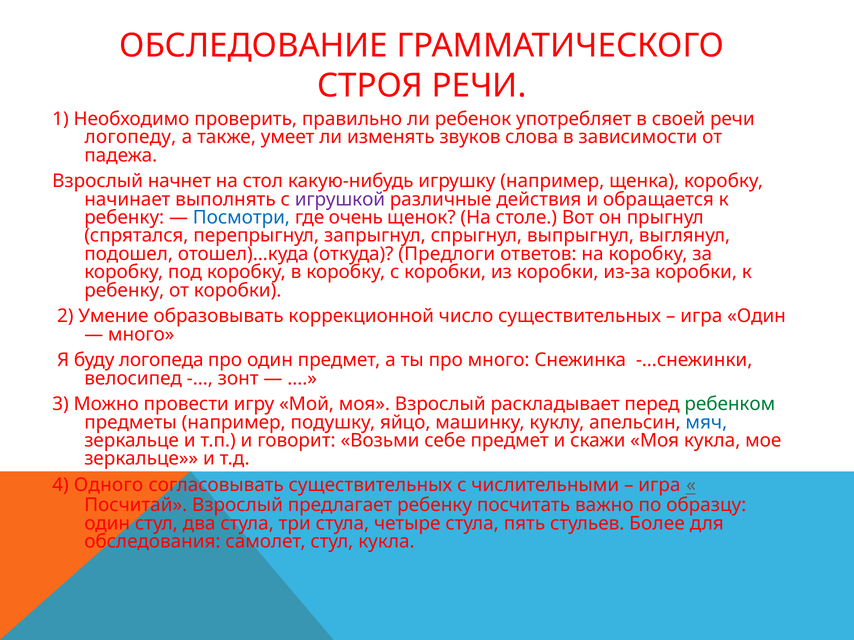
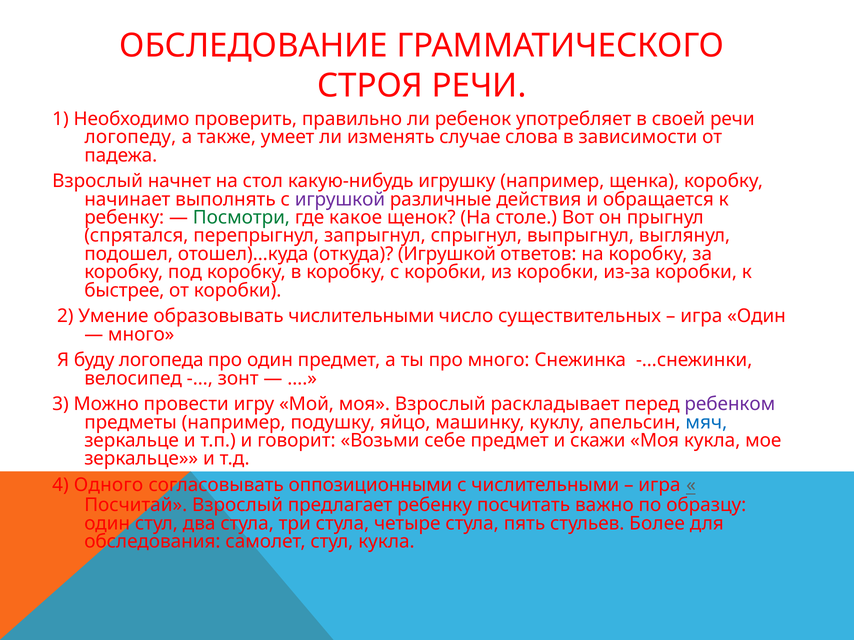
звуков: звуков -> случае
Посмотри colour: blue -> green
очень: очень -> какое
откуда Предлоги: Предлоги -> Игрушкой
ребенку at (124, 291): ребенку -> быстрее
образовывать коррекционной: коррекционной -> числительными
ребенком colour: green -> purple
согласовывать существительных: существительных -> оппозиционными
